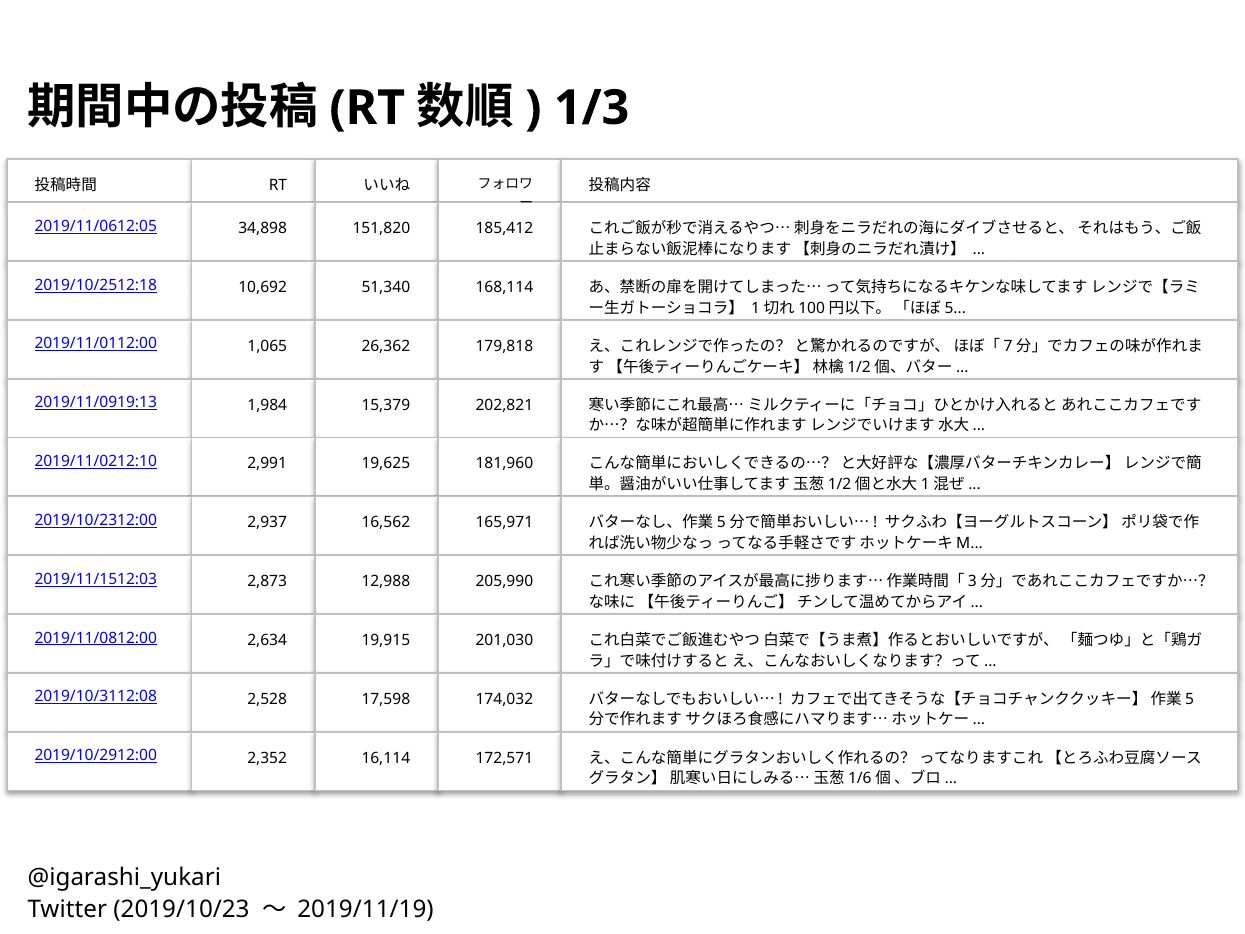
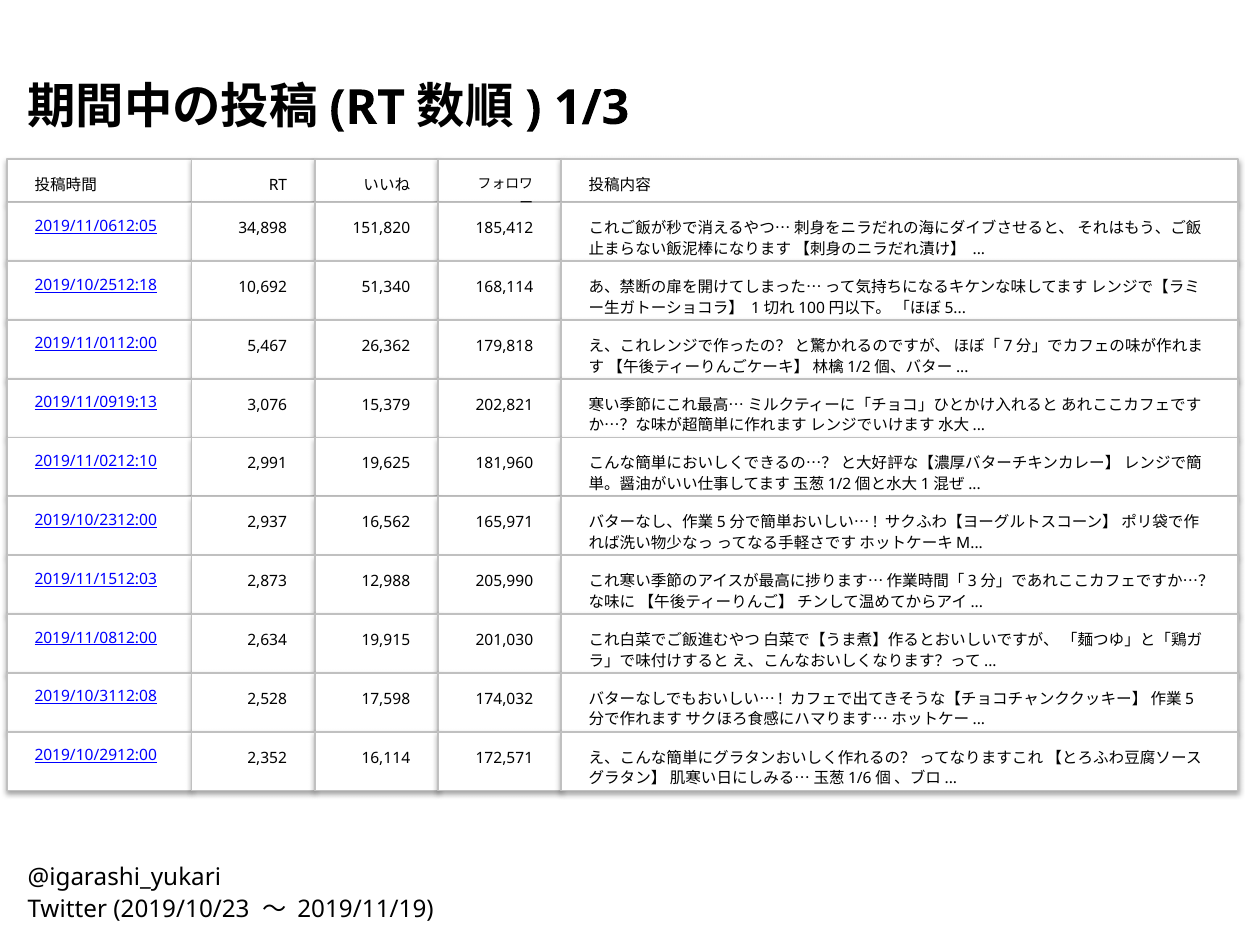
1,065: 1,065 -> 5,467
1,984: 1,984 -> 3,076
